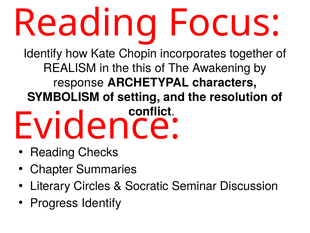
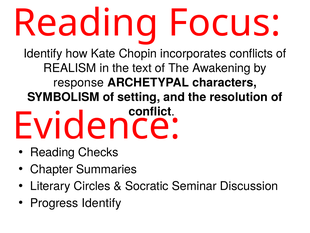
together: together -> conflicts
this: this -> text
